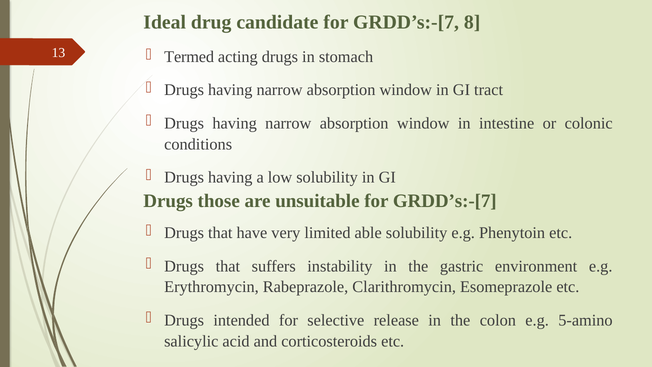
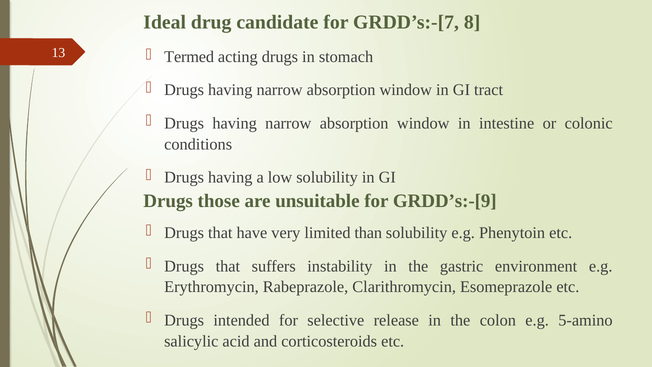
unsuitable for GRDD’s:-[7: GRDD’s:-[7 -> GRDD’s:-[9
able: able -> than
